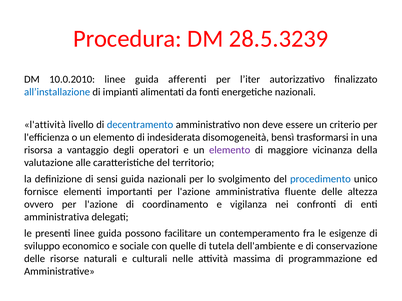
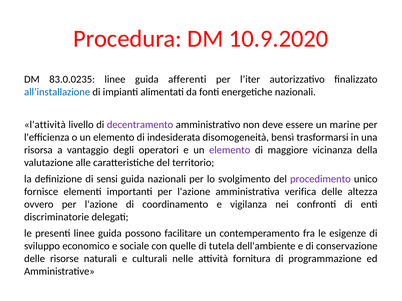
28.5.3239: 28.5.3239 -> 10.9.2020
10.0.2010: 10.0.2010 -> 83.0.0235
decentramento colour: blue -> purple
criterio: criterio -> marine
procedimento colour: blue -> purple
fluente: fluente -> verifica
amministrativa at (57, 217): amministrativa -> discriminatorie
massima: massima -> fornitura
